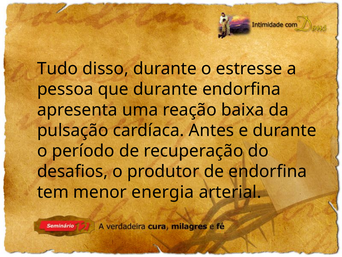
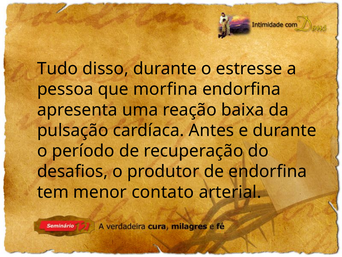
que durante: durante -> morfina
energia: energia -> contato
